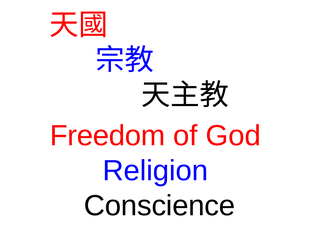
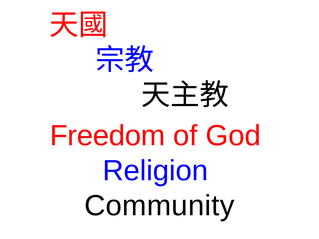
Conscience: Conscience -> Community
